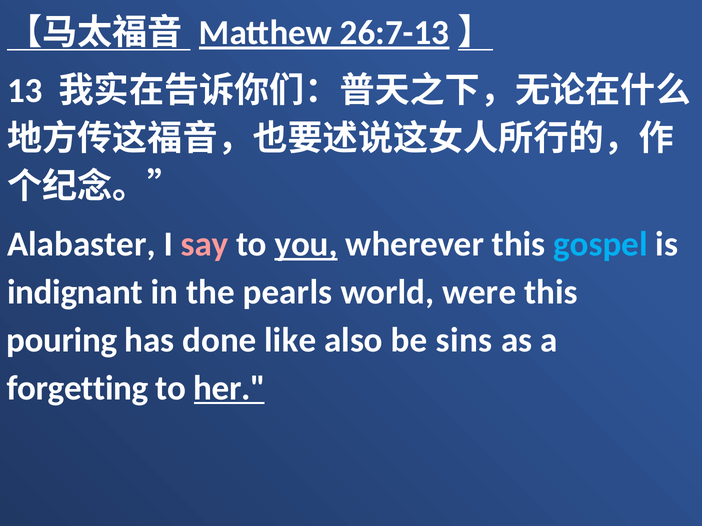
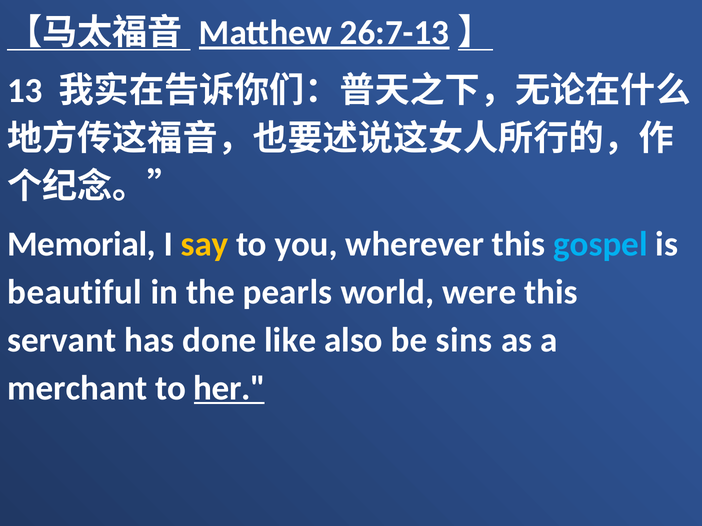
Alabaster: Alabaster -> Memorial
say colour: pink -> yellow
you underline: present -> none
indignant: indignant -> beautiful
pouring: pouring -> servant
forgetting: forgetting -> merchant
